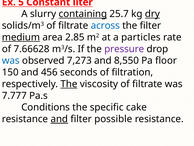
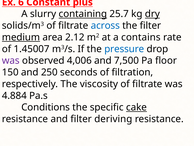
5: 5 -> 6
liter: liter -> plus
2.85: 2.85 -> 2.12
particles: particles -> contains
7.66628: 7.66628 -> 1.45007
pressure colour: purple -> blue
was at (11, 60) colour: blue -> purple
7,273: 7,273 -> 4,006
8,550: 8,550 -> 7,500
456: 456 -> 250
The at (69, 84) underline: present -> none
7.777: 7.777 -> 4.884
cake underline: none -> present
and at (59, 119) underline: present -> none
possible: possible -> deriving
